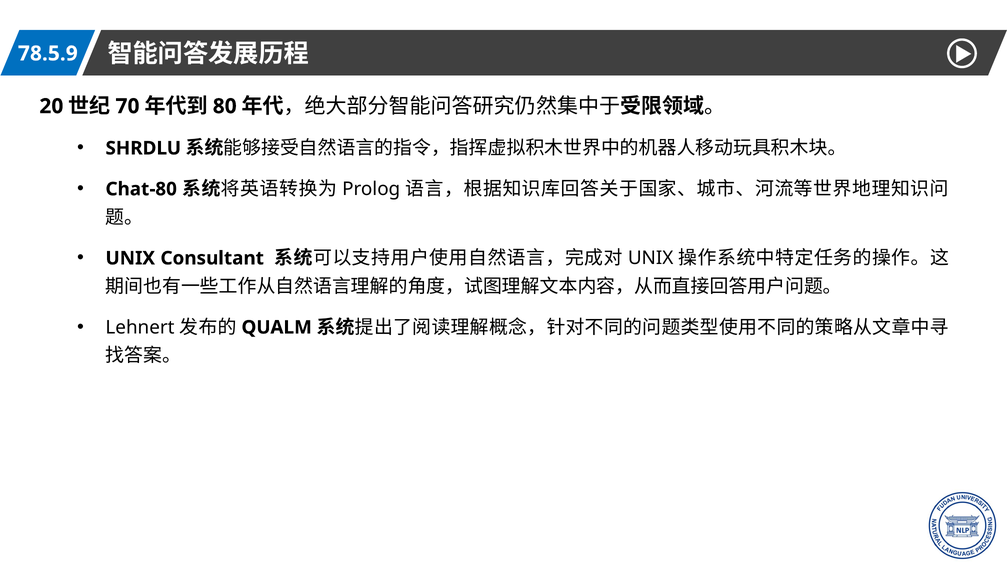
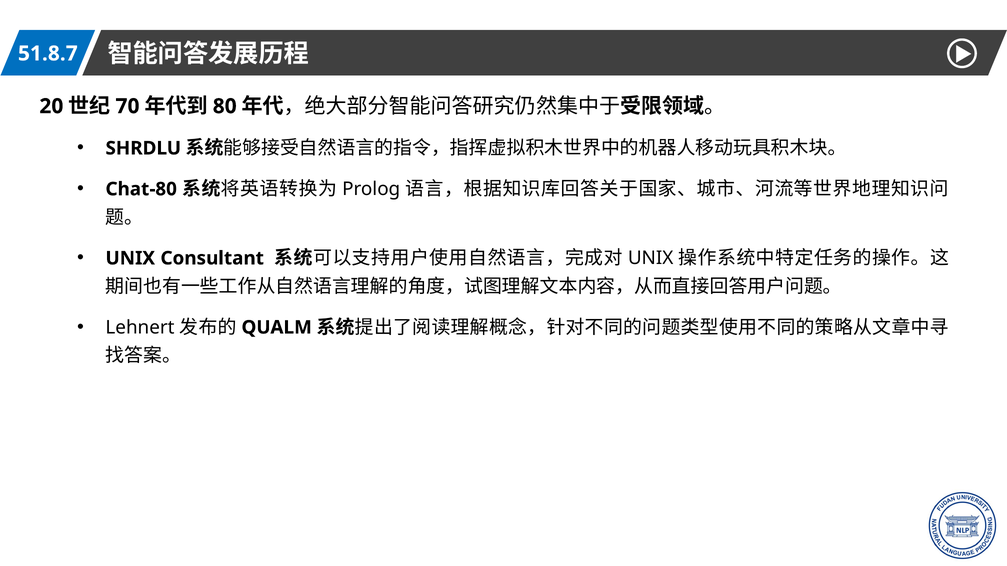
78.5.9: 78.5.9 -> 51.8.7
